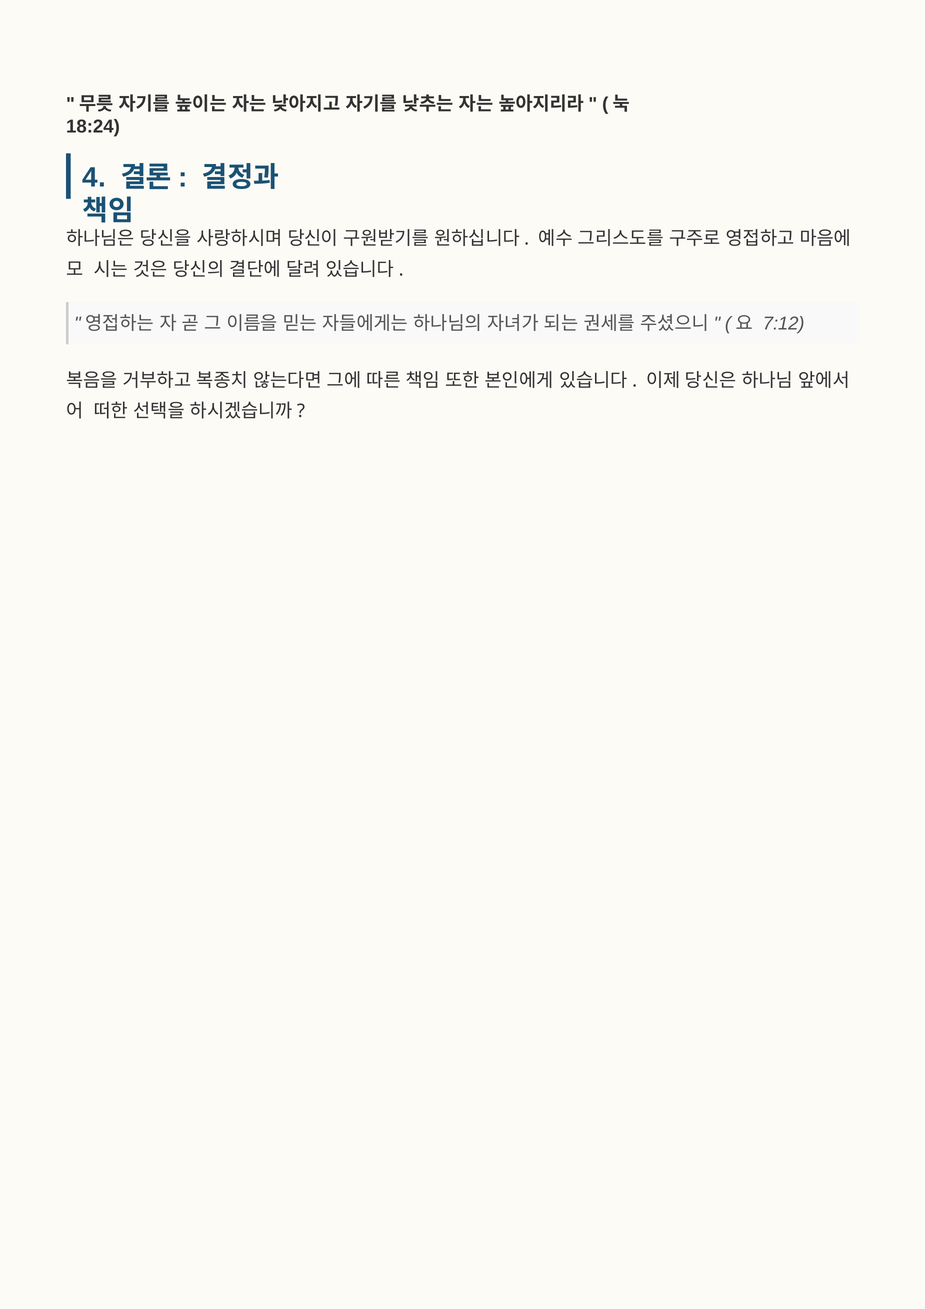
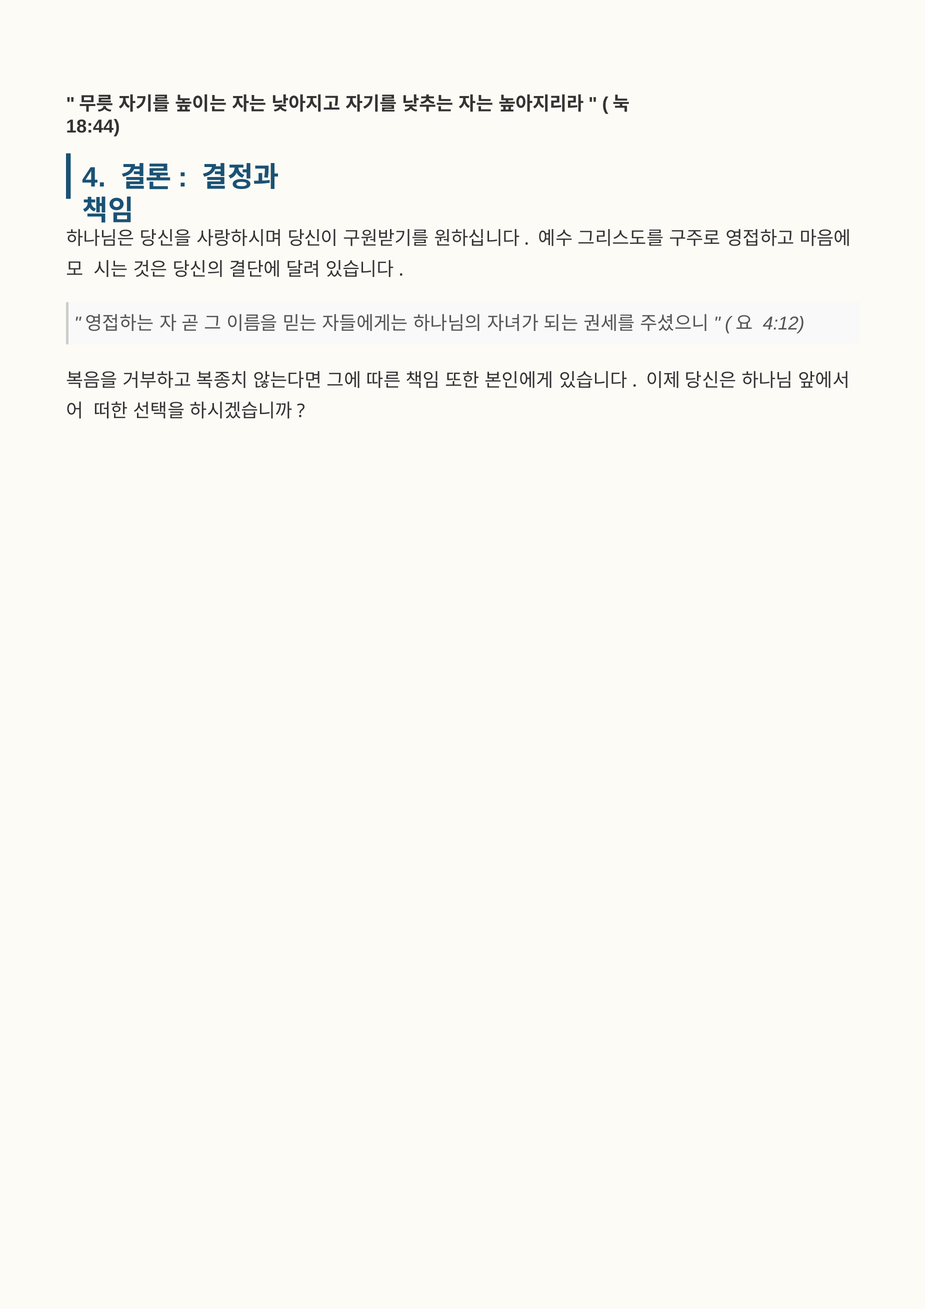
18:24: 18:24 -> 18:44
7:12: 7:12 -> 4:12
